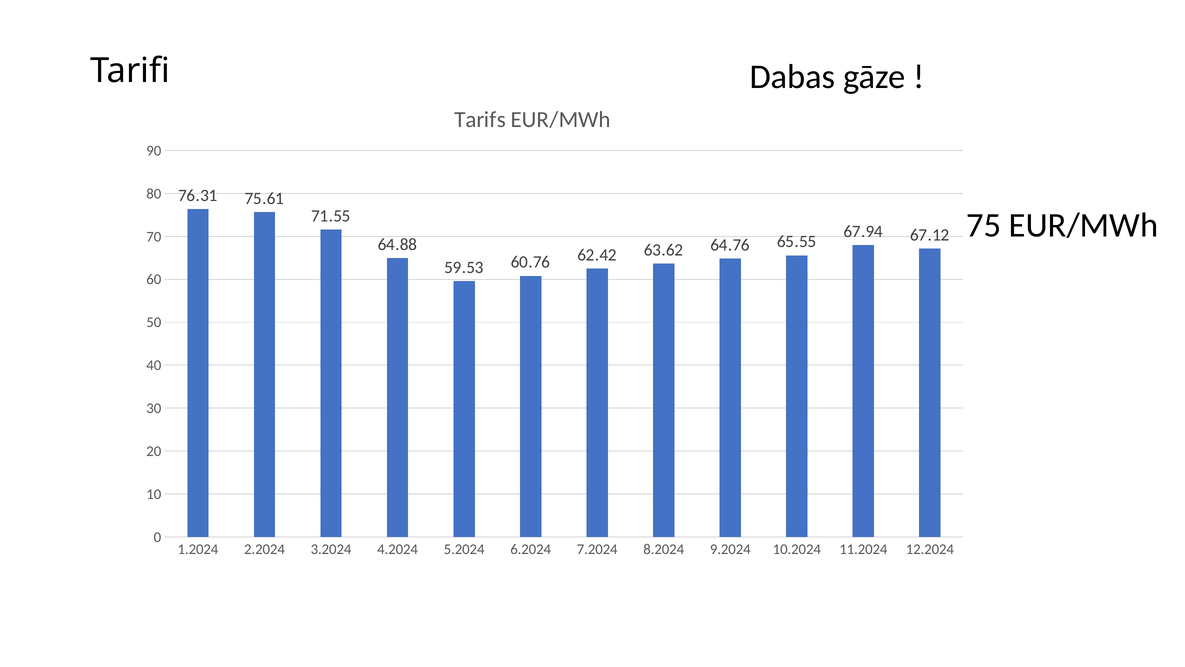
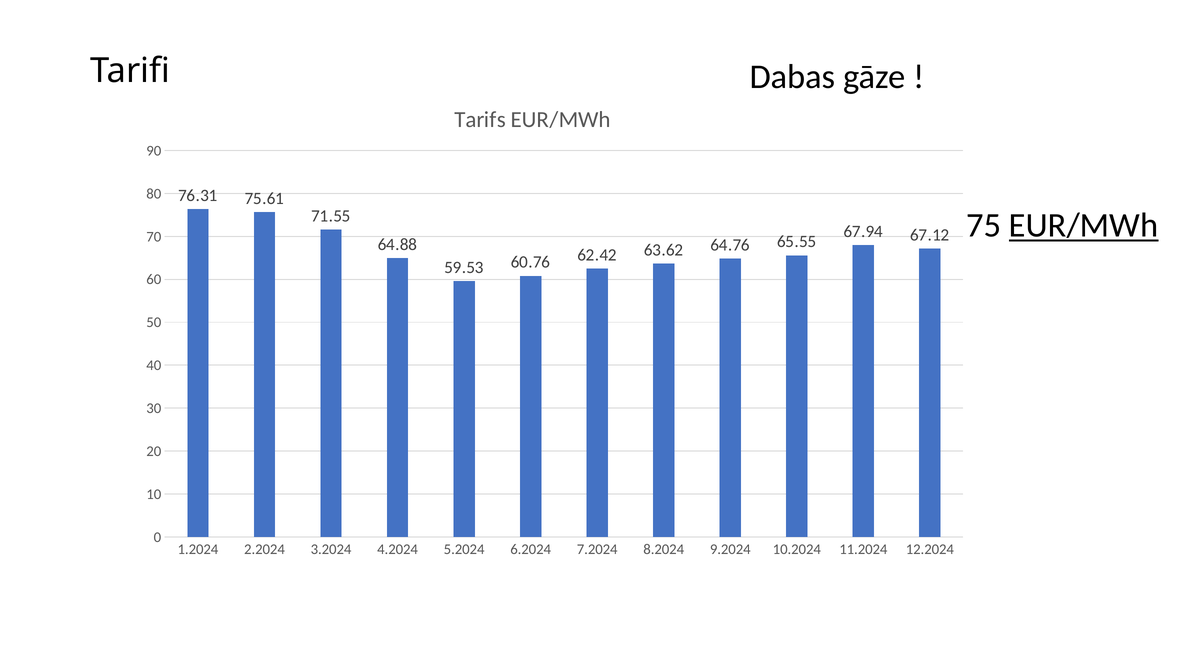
EUR/MWh at (1084, 225) underline: none -> present
